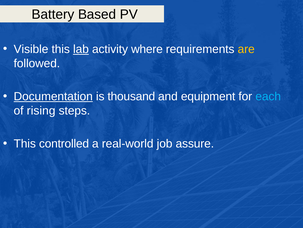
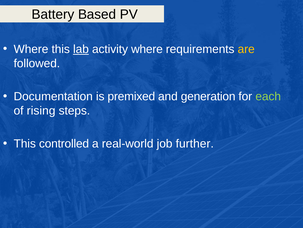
Visible at (31, 49): Visible -> Where
Documentation underline: present -> none
thousand: thousand -> premixed
equipment: equipment -> generation
each colour: light blue -> light green
assure: assure -> further
